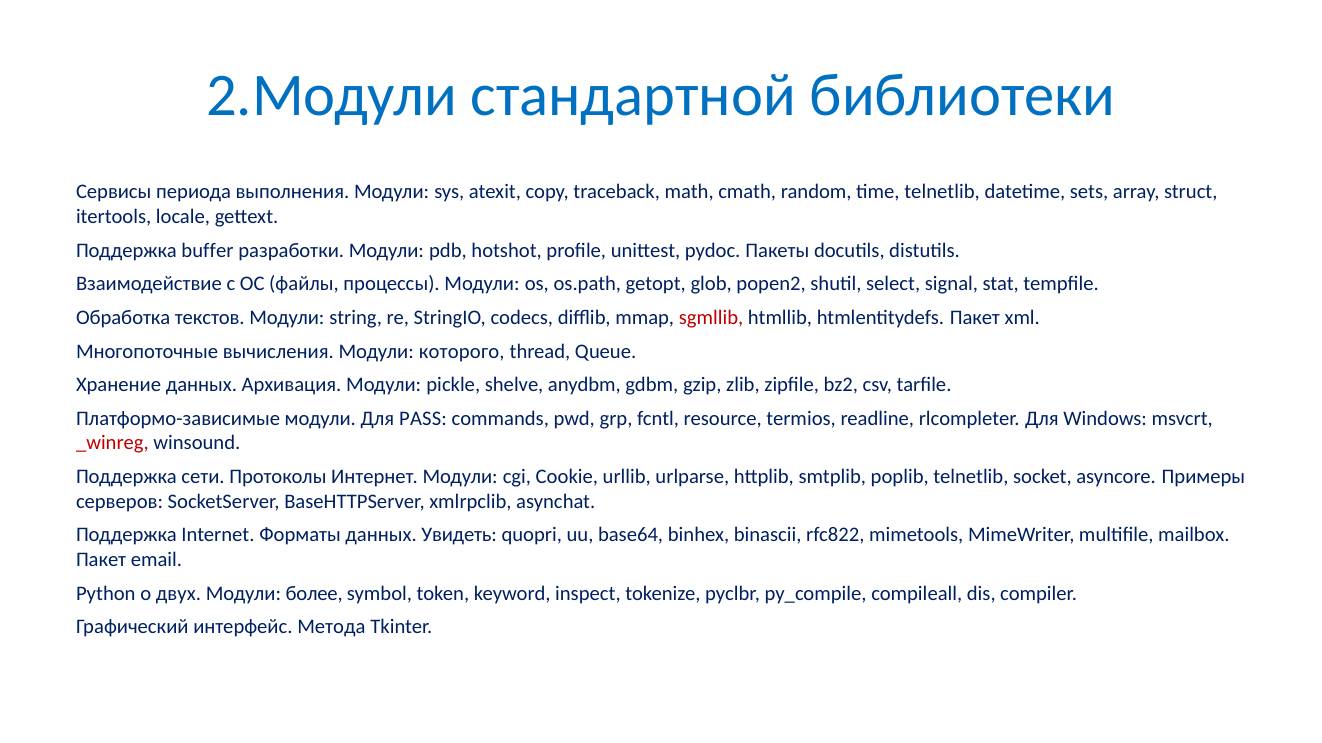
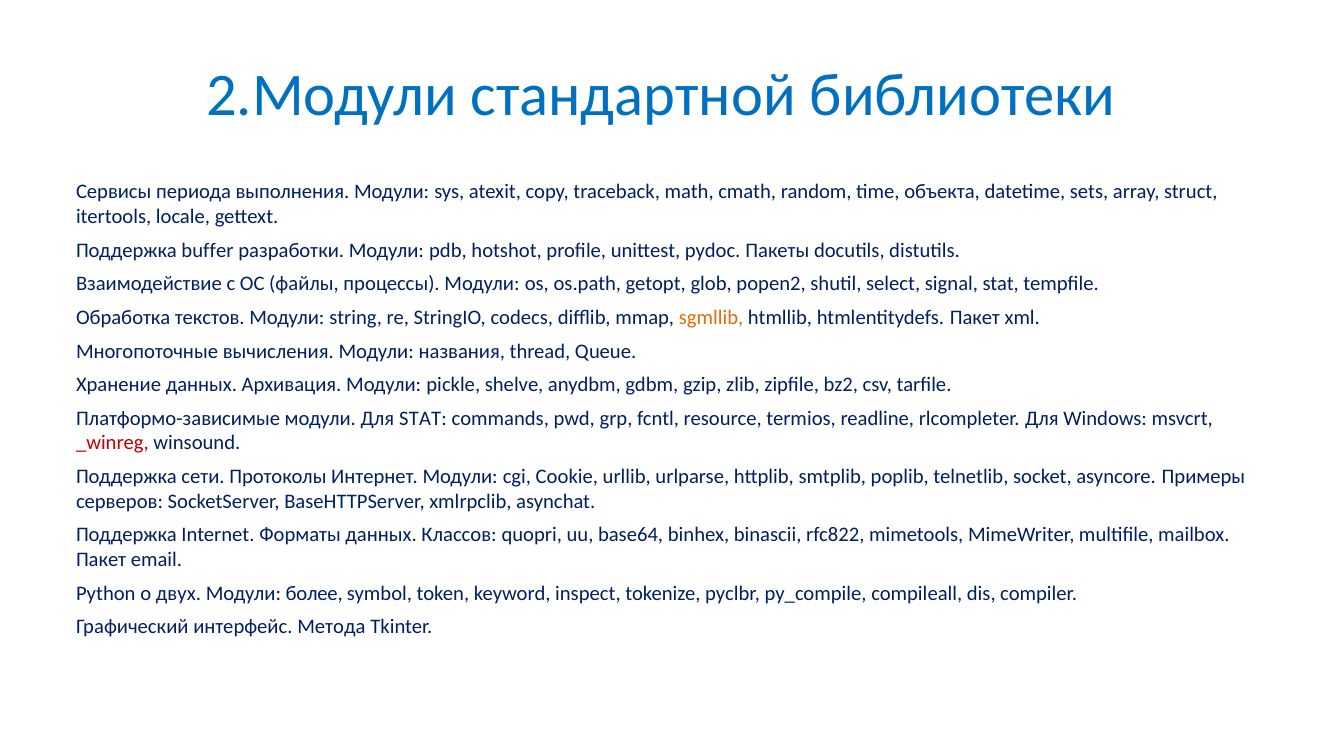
time telnetlib: telnetlib -> объекта
sgmllib colour: red -> orange
которого: которого -> названия
Для PASS: PASS -> STAT
Увидеть: Увидеть -> Классов
